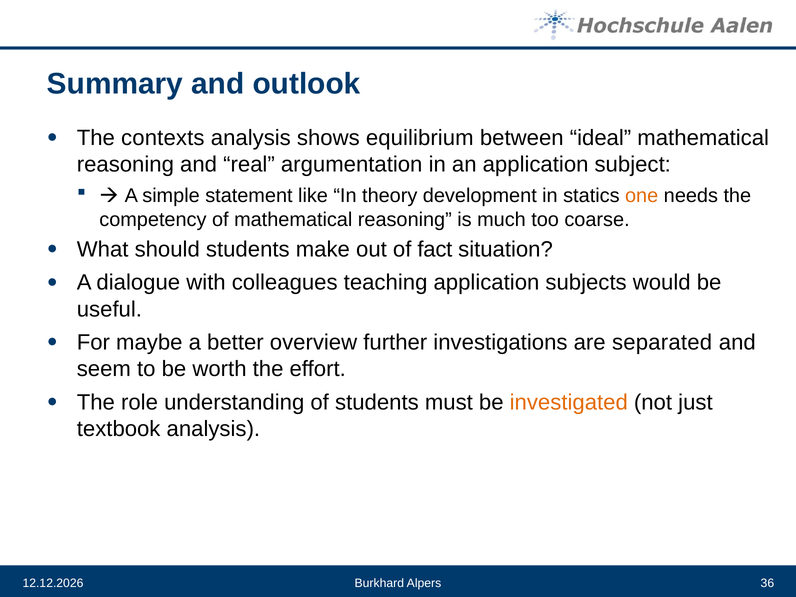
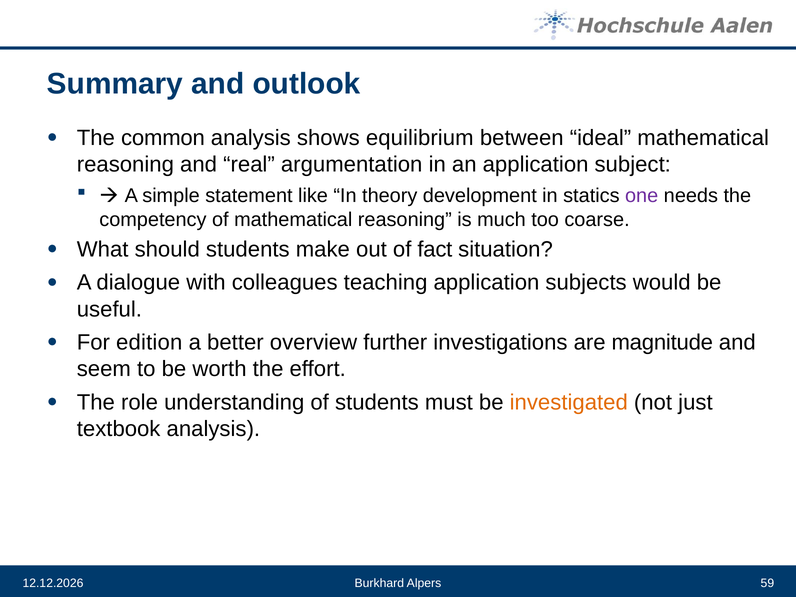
contexts: contexts -> common
one colour: orange -> purple
maybe: maybe -> edition
separated: separated -> magnitude
36: 36 -> 59
